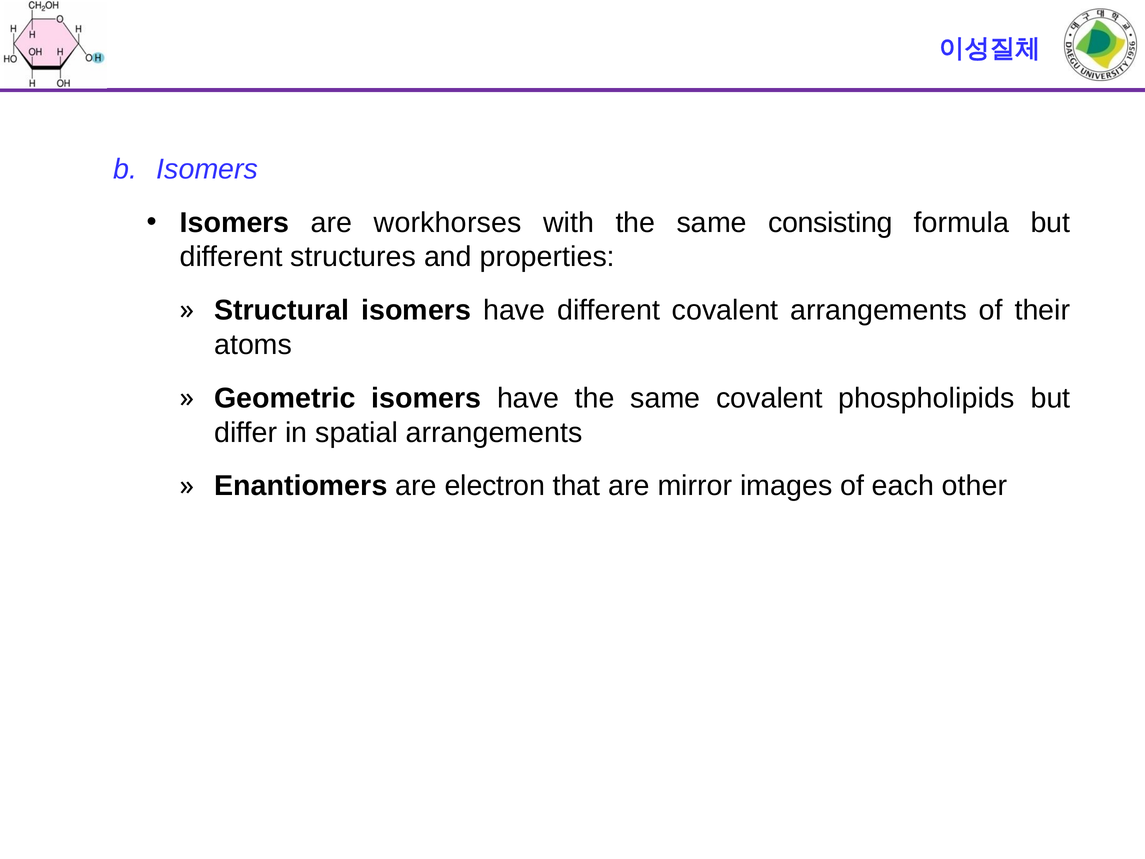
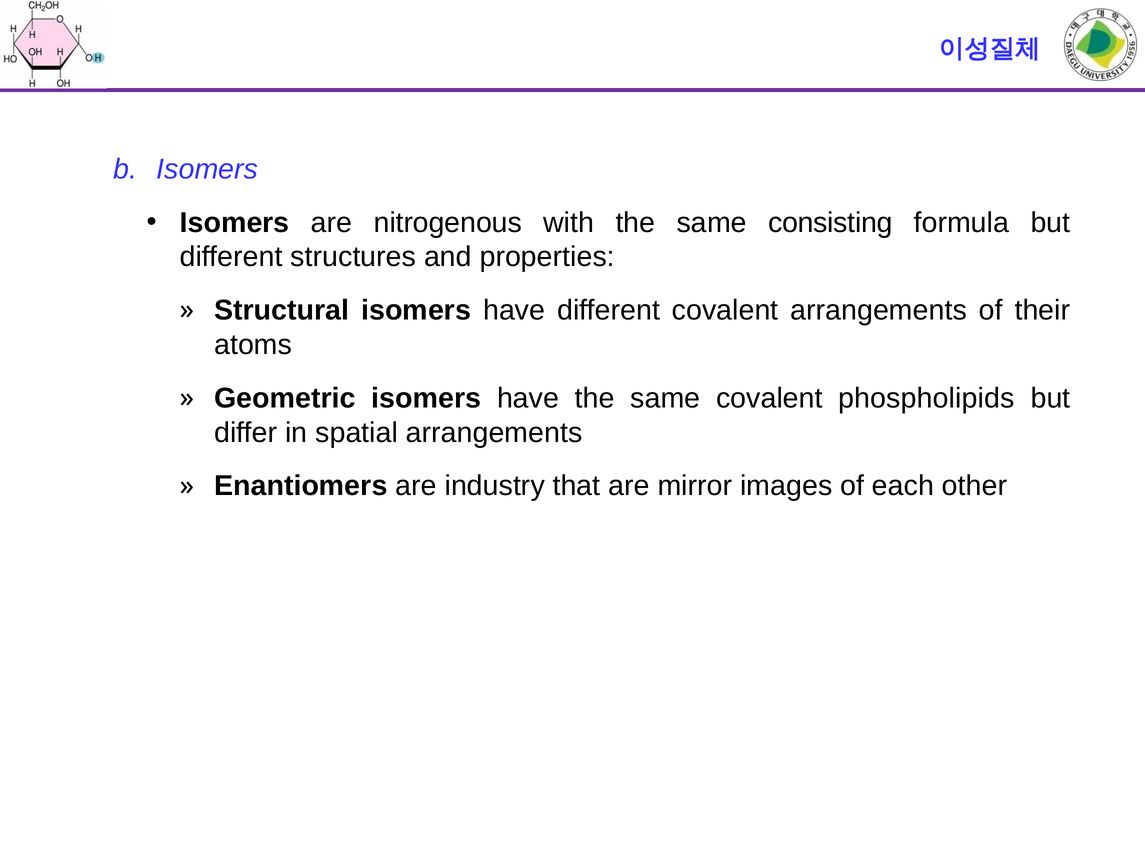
workhorses: workhorses -> nitrogenous
electron: electron -> industry
